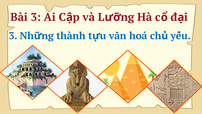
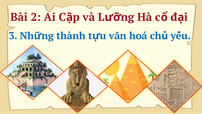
Bài 3: 3 -> 2
